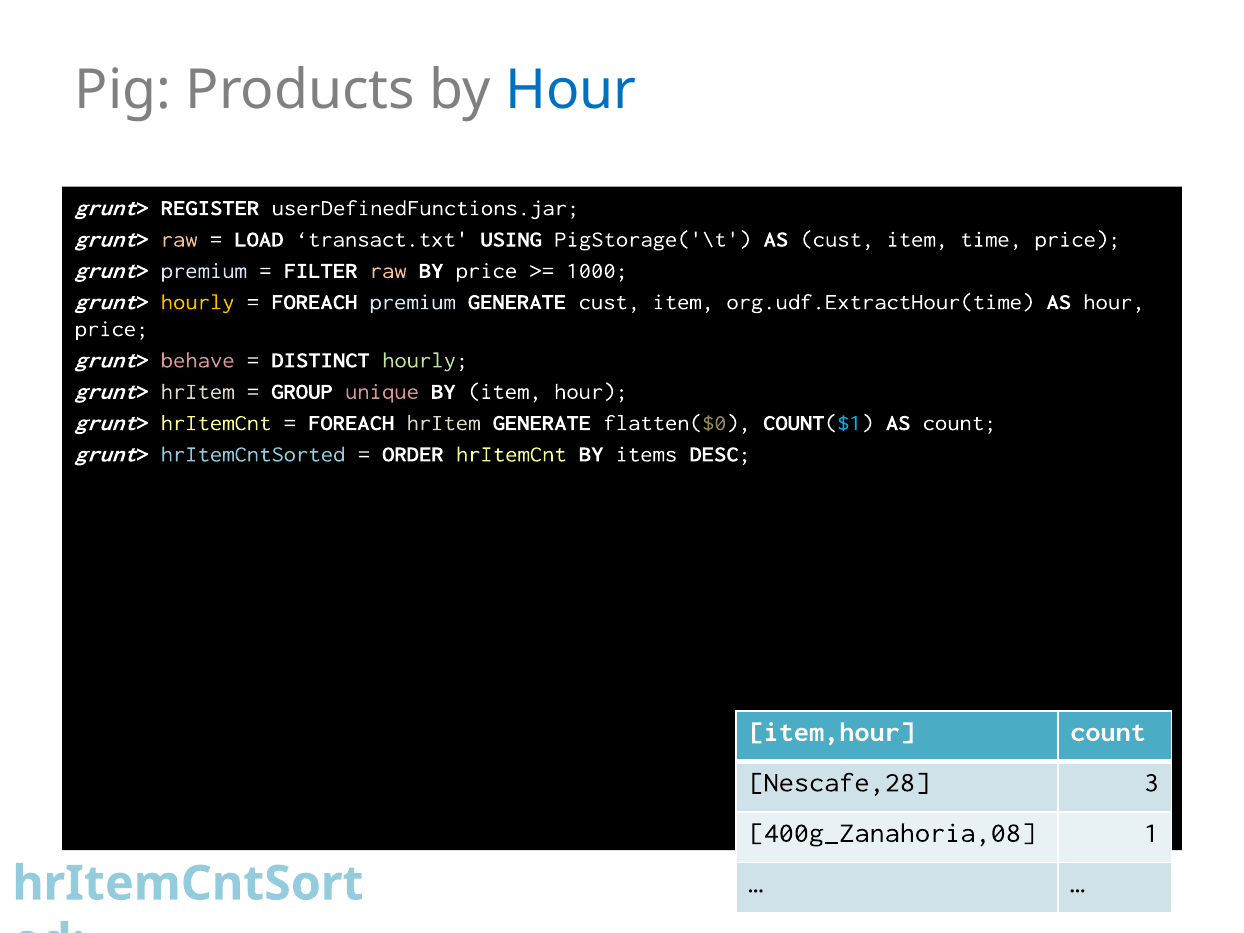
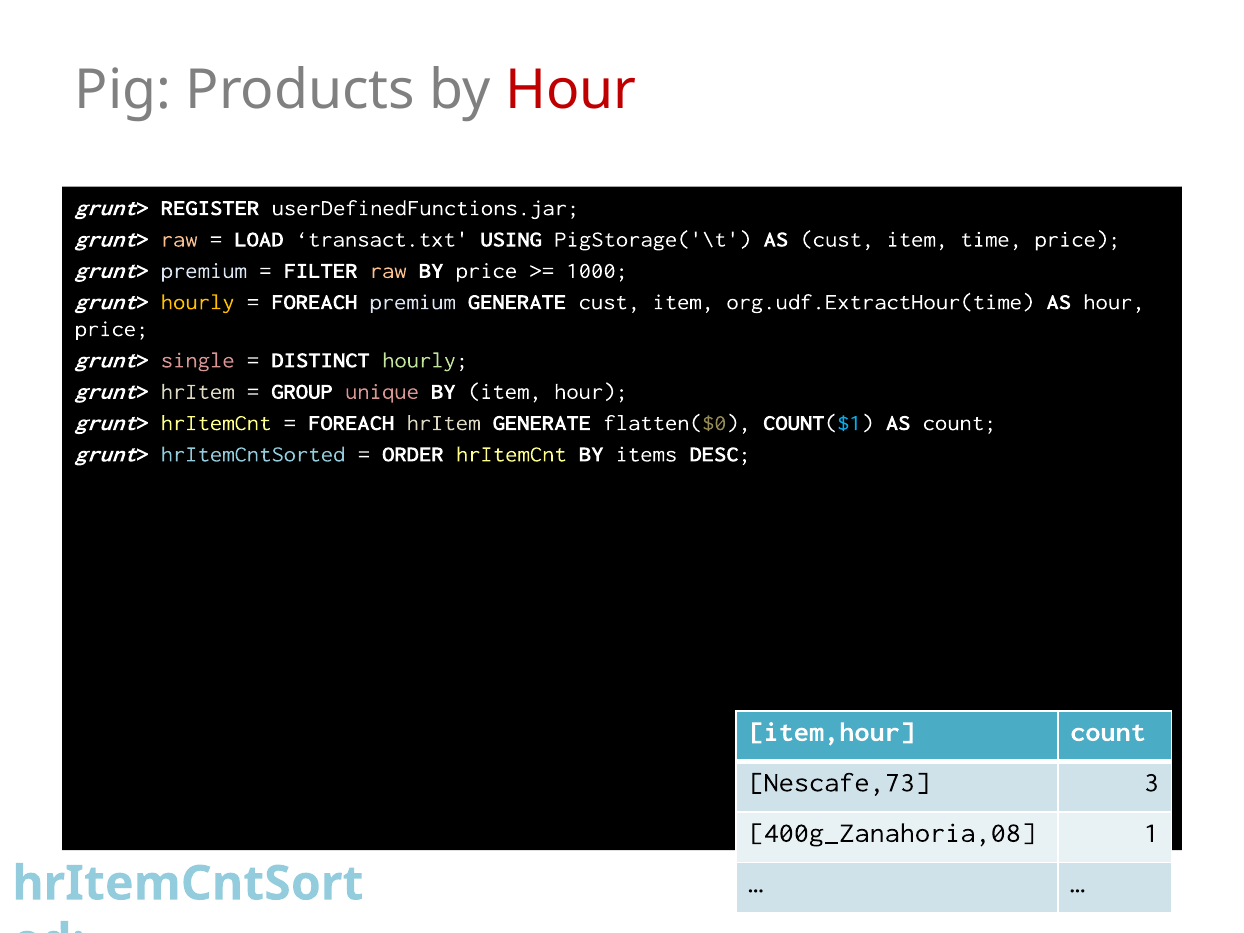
Hour at (571, 90) colour: blue -> red
behave: behave -> single
Nescafe,28: Nescafe,28 -> Nescafe,73
